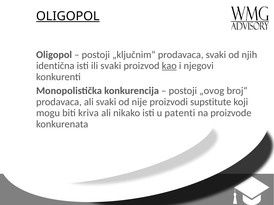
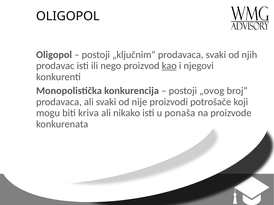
OLIGOPOL at (68, 16) underline: present -> none
identična: identična -> prodavac
ili svaki: svaki -> nego
supstitute: supstitute -> potrošače
patenti: patenti -> ponaša
